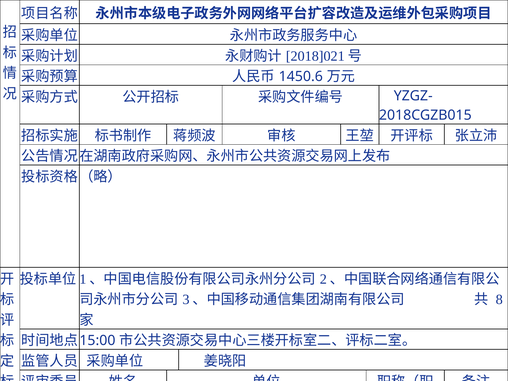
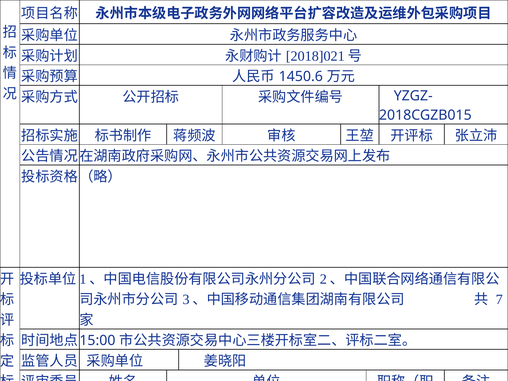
8: 8 -> 7
